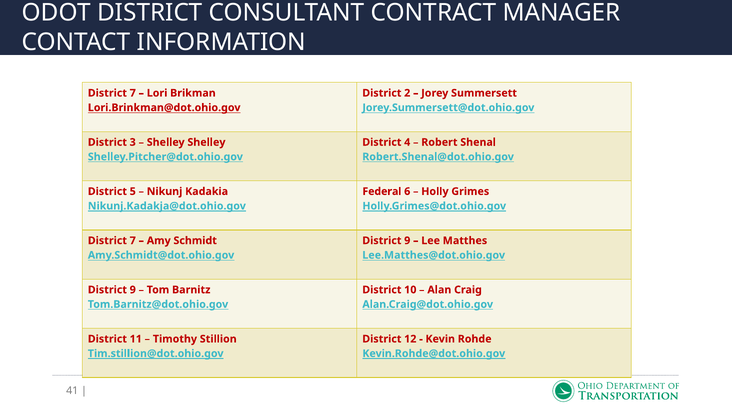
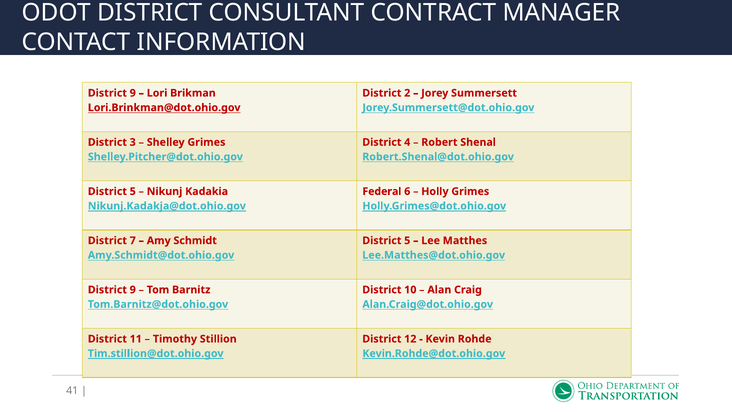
7 at (133, 93): 7 -> 9
Shelley Shelley: Shelley -> Grimes
9 at (407, 240): 9 -> 5
